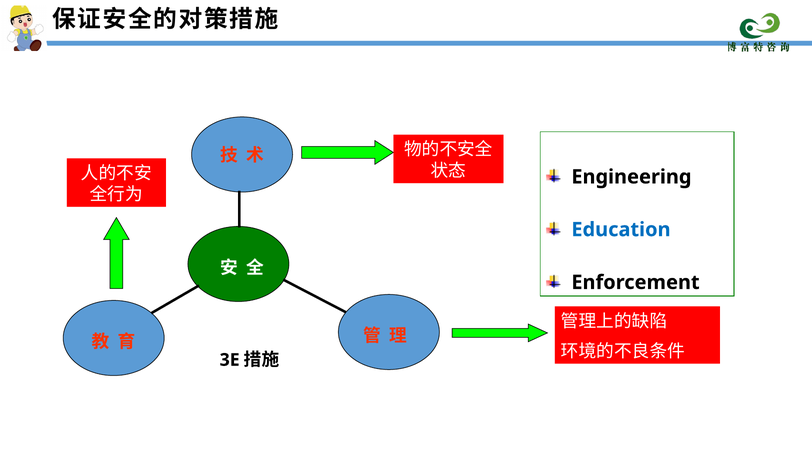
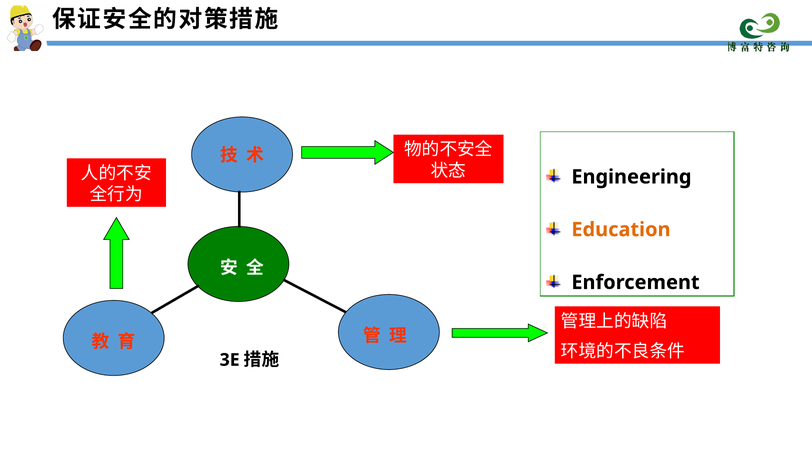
Education colour: blue -> orange
